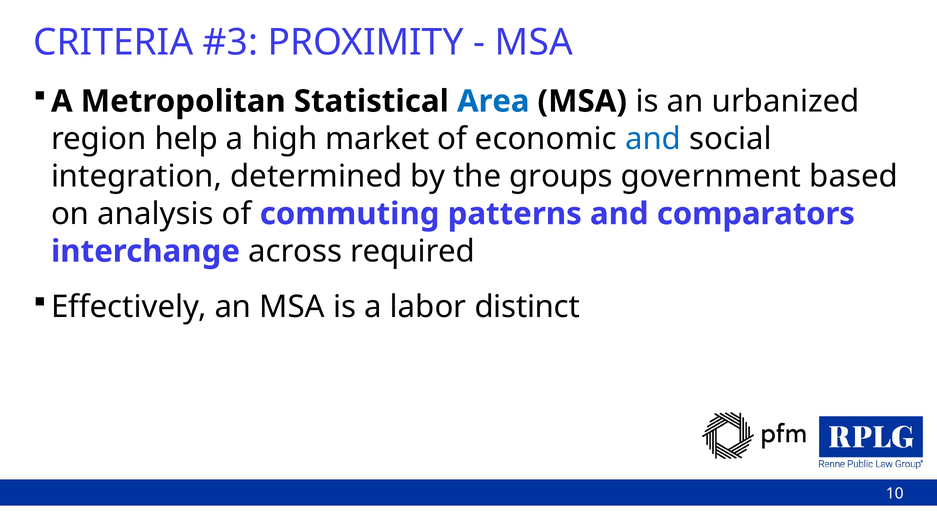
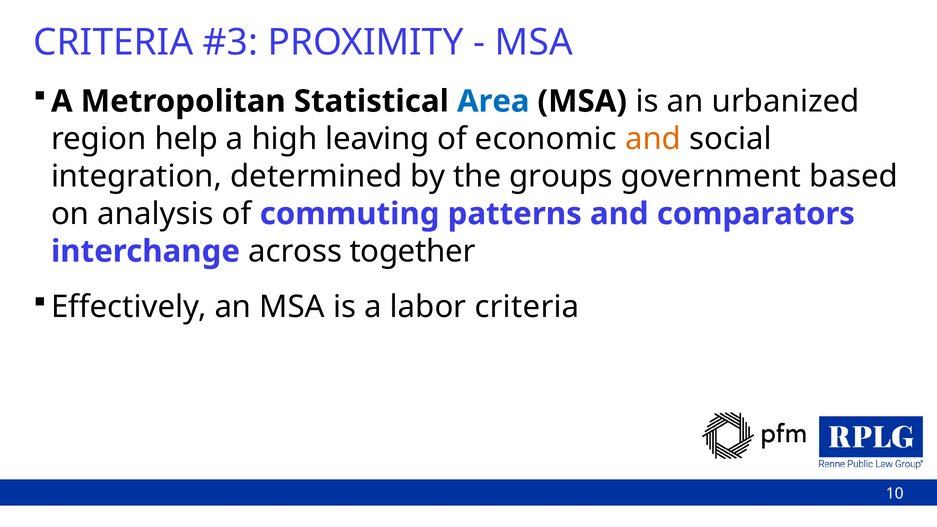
market: market -> leaving
and at (653, 139) colour: blue -> orange
required: required -> together
labor distinct: distinct -> criteria
